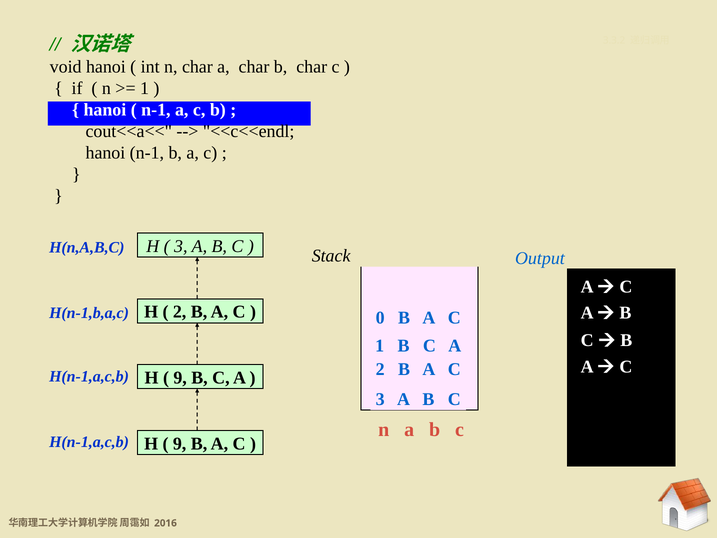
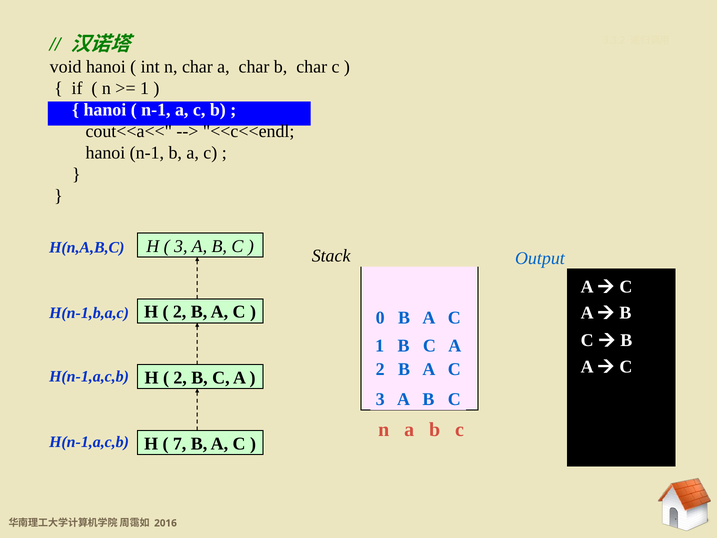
9 at (180, 378): 9 -> 2
9 at (180, 443): 9 -> 7
